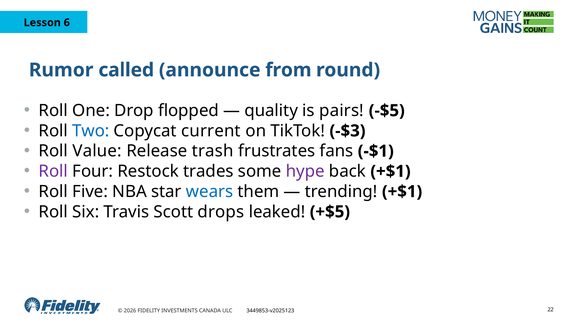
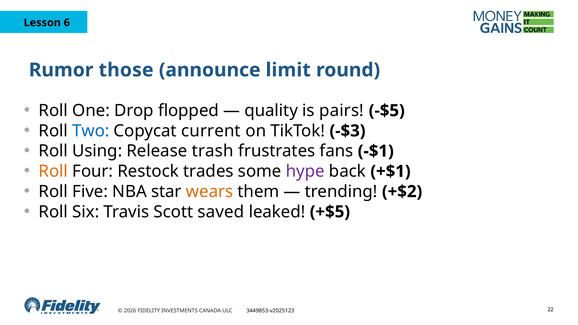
called: called -> those
from: from -> limit
Value: Value -> Using
Roll at (53, 171) colour: purple -> orange
wears colour: blue -> orange
trending +$1: +$1 -> +$2
drops: drops -> saved
